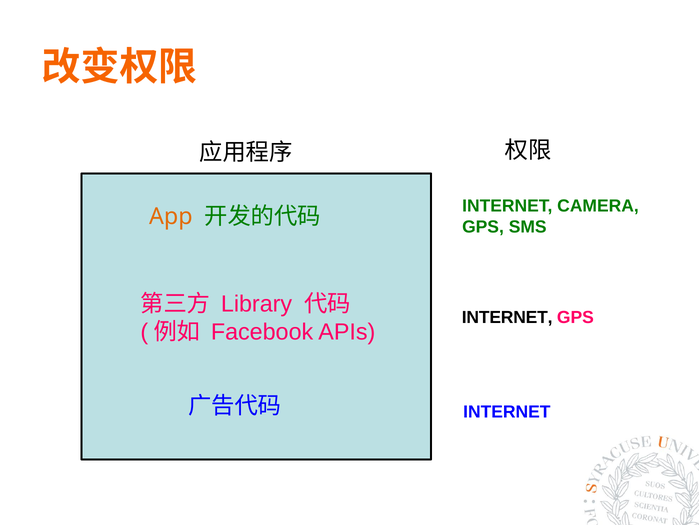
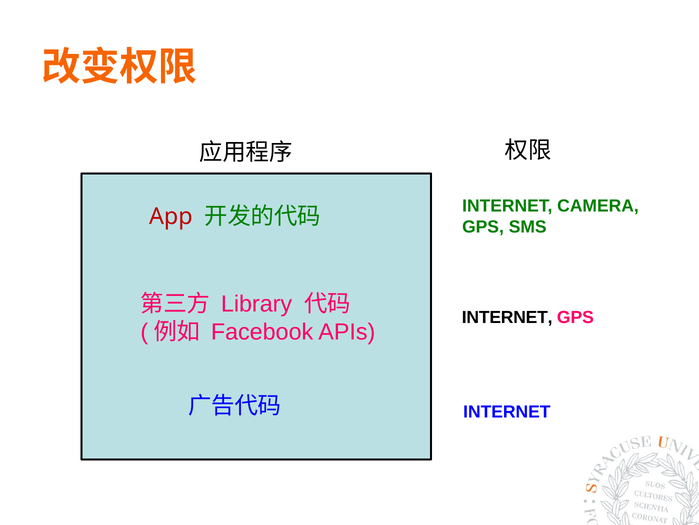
App colour: orange -> red
